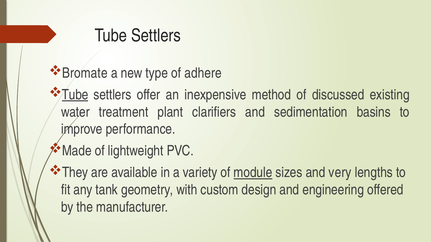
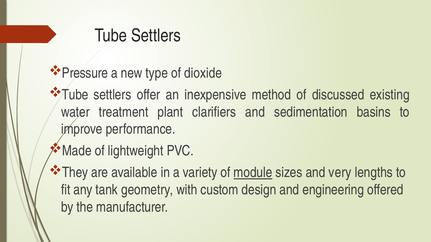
Bromate: Bromate -> Pressure
adhere: adhere -> dioxide
Tube at (75, 95) underline: present -> none
